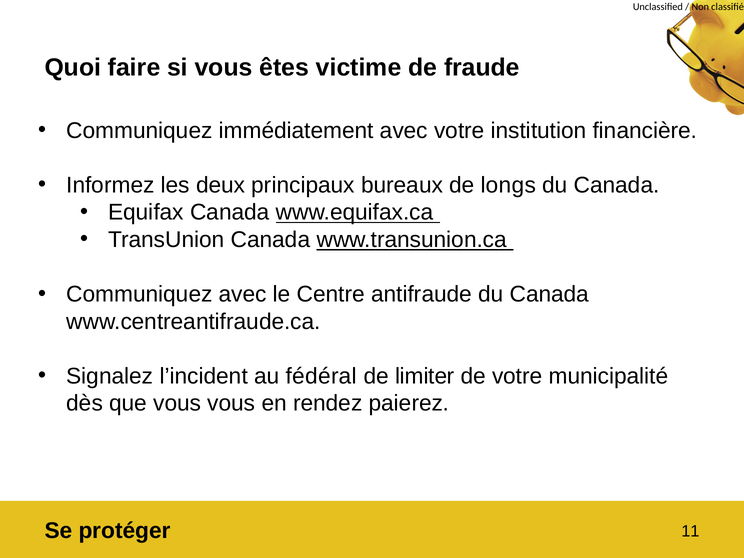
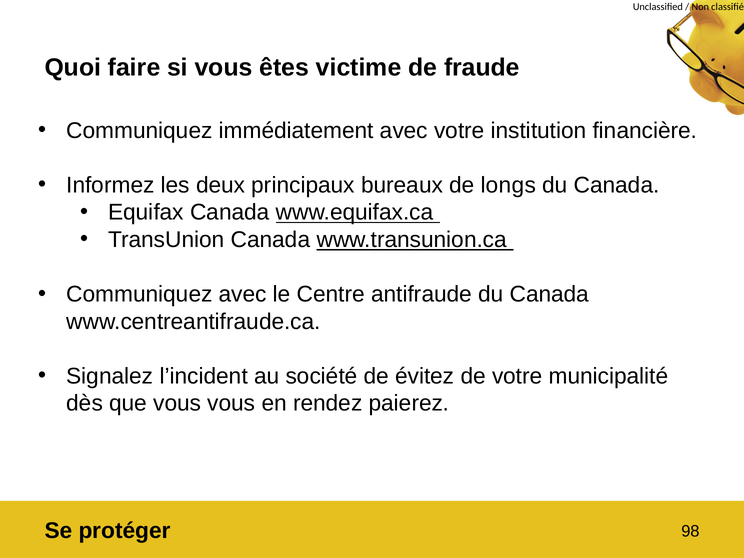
fédéral: fédéral -> société
limiter: limiter -> évitez
11: 11 -> 98
